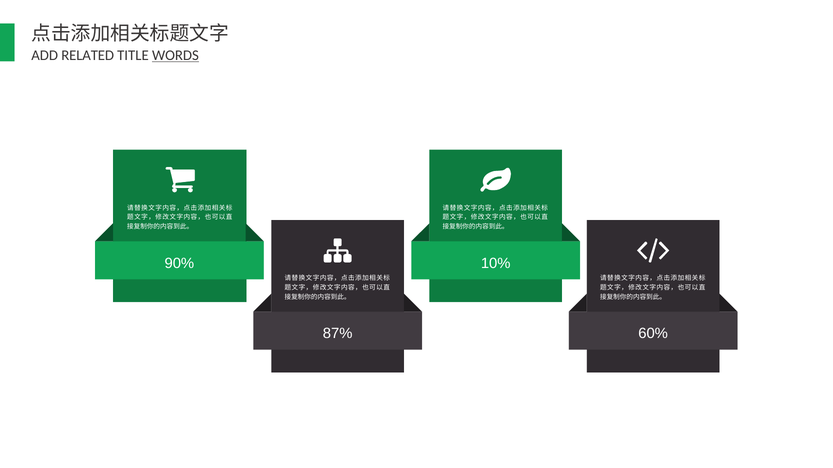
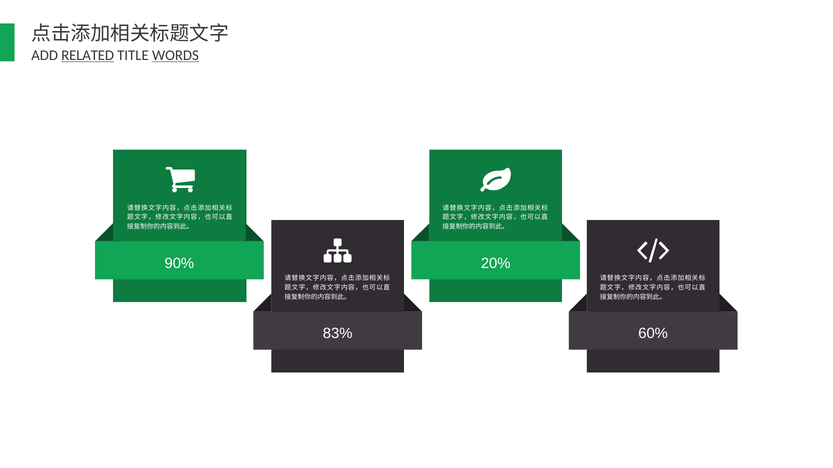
RELATED underline: none -> present
10%: 10% -> 20%
87%: 87% -> 83%
